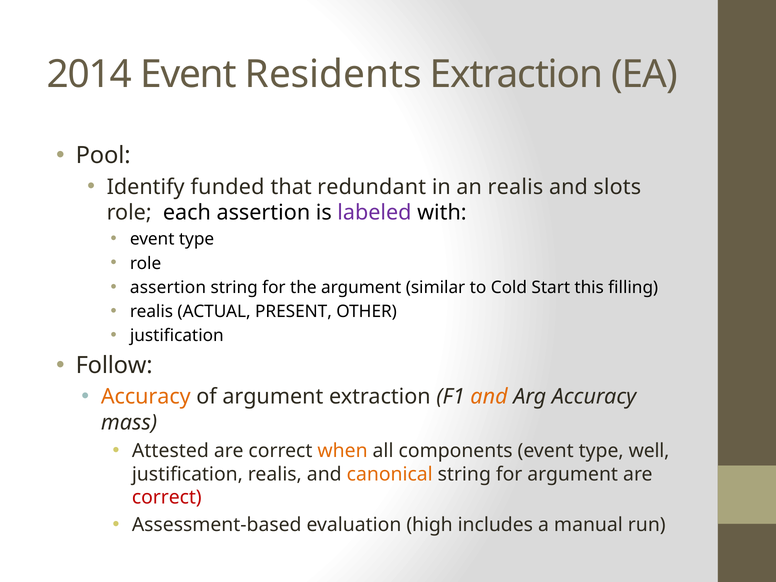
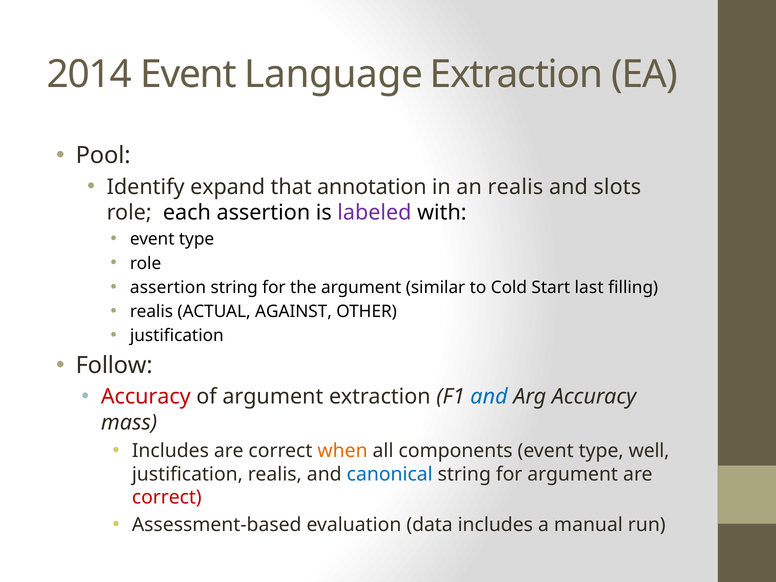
Residents: Residents -> Language
funded: funded -> expand
redundant: redundant -> annotation
this: this -> last
PRESENT: PRESENT -> AGAINST
Accuracy at (146, 397) colour: orange -> red
and at (489, 397) colour: orange -> blue
Attested at (170, 451): Attested -> Includes
canonical colour: orange -> blue
high: high -> data
